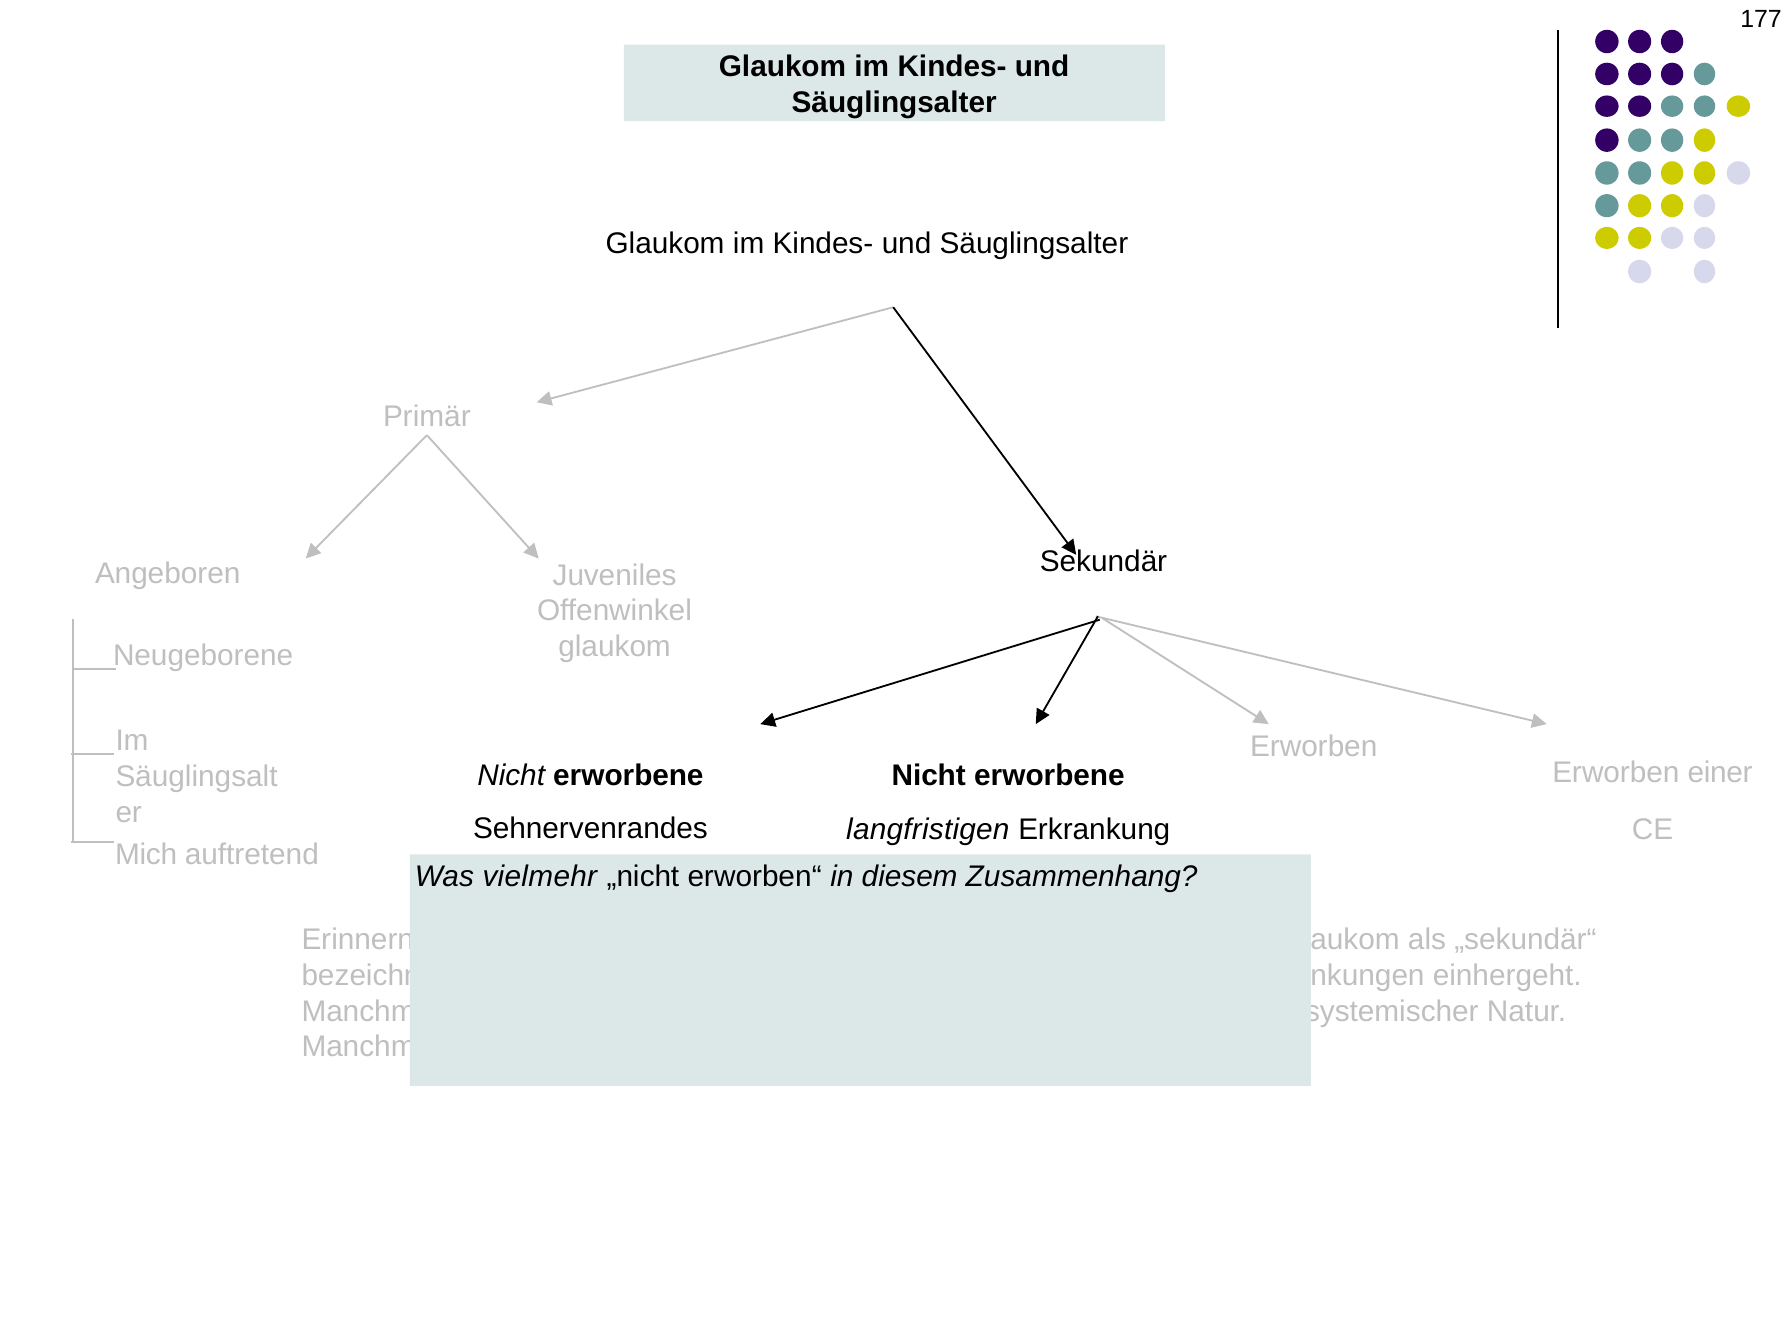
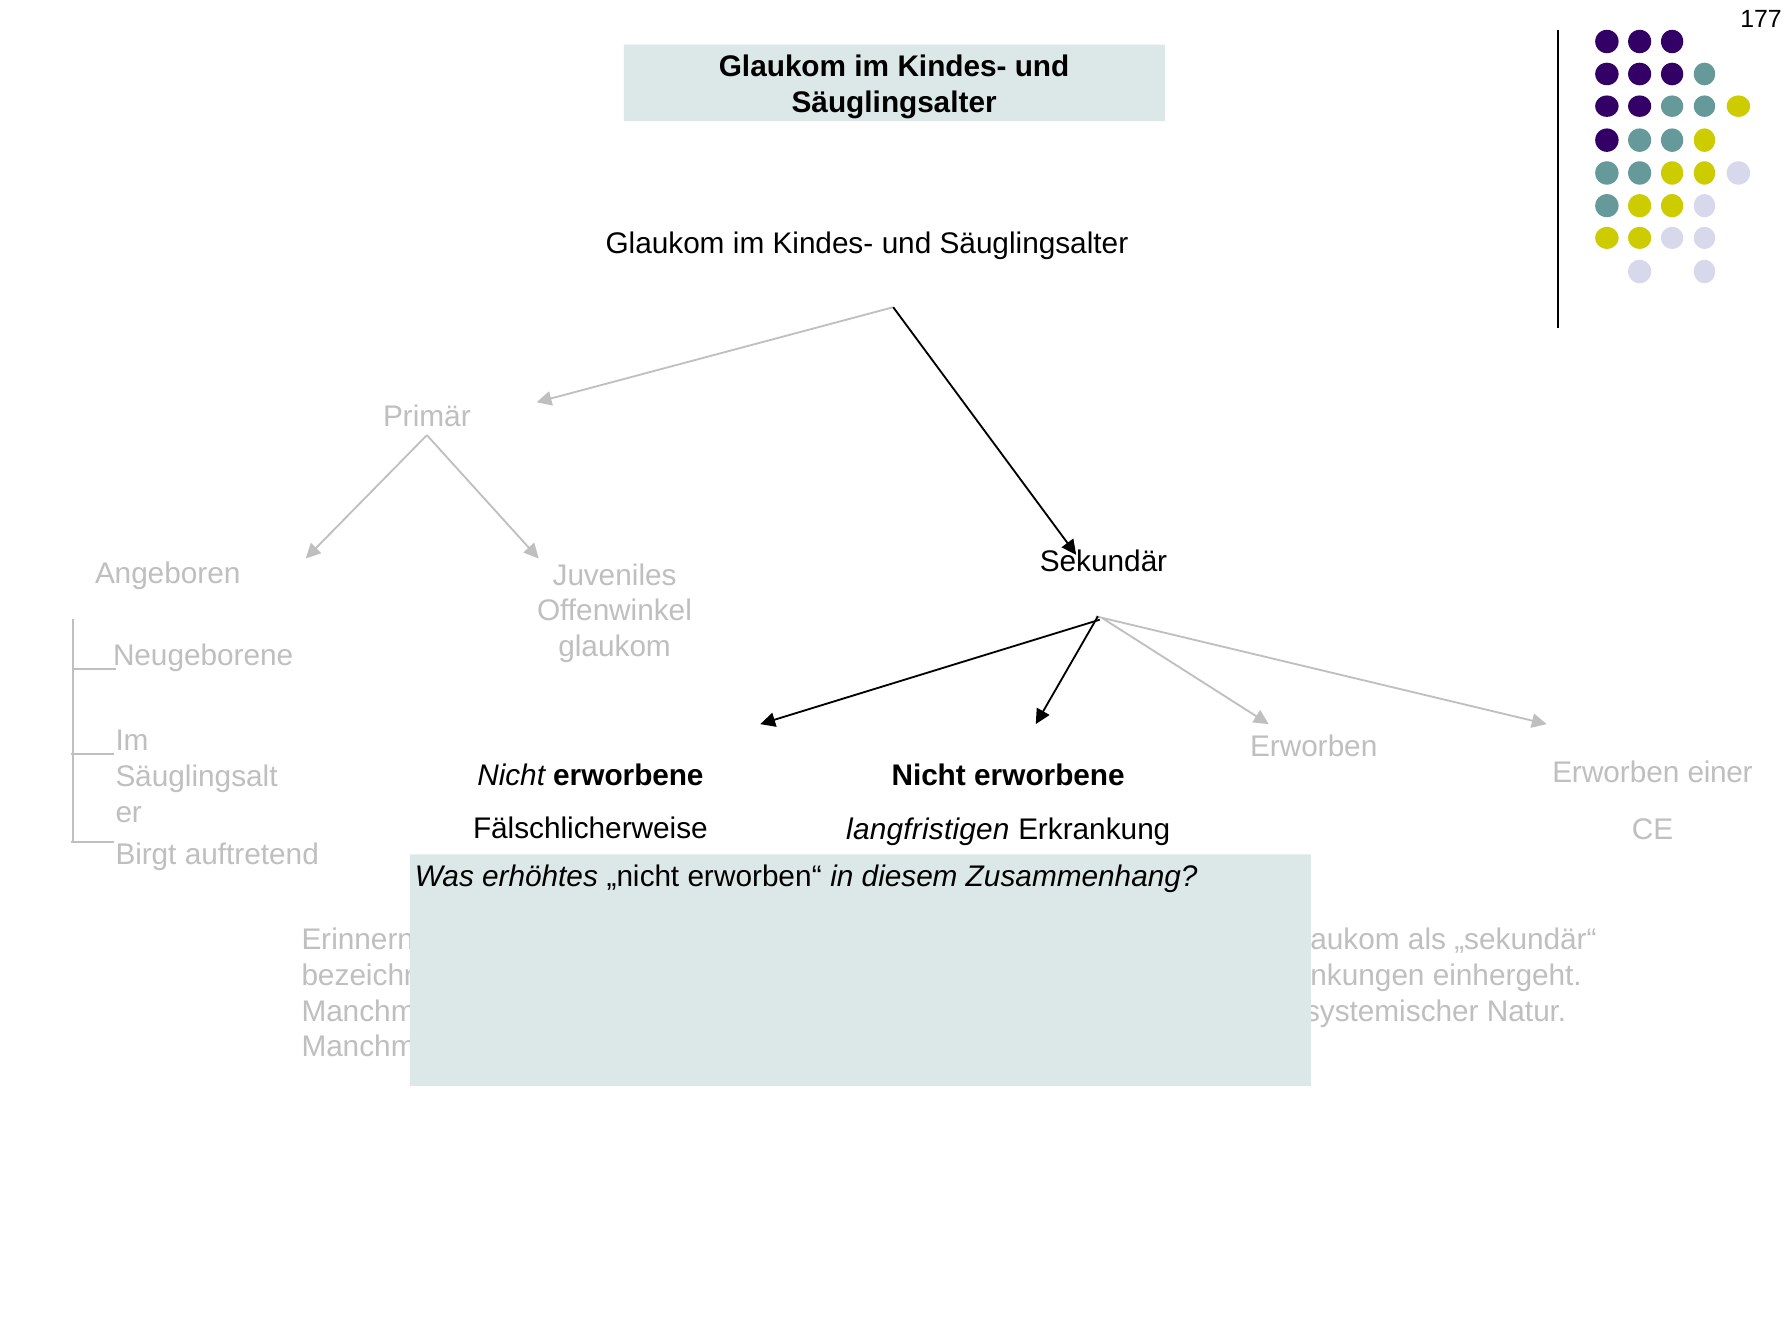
Sehnervenrandes: Sehnervenrandes -> Fälschlicherweise
Mich: Mich -> Birgt
vielmehr: vielmehr -> erhöhtes
